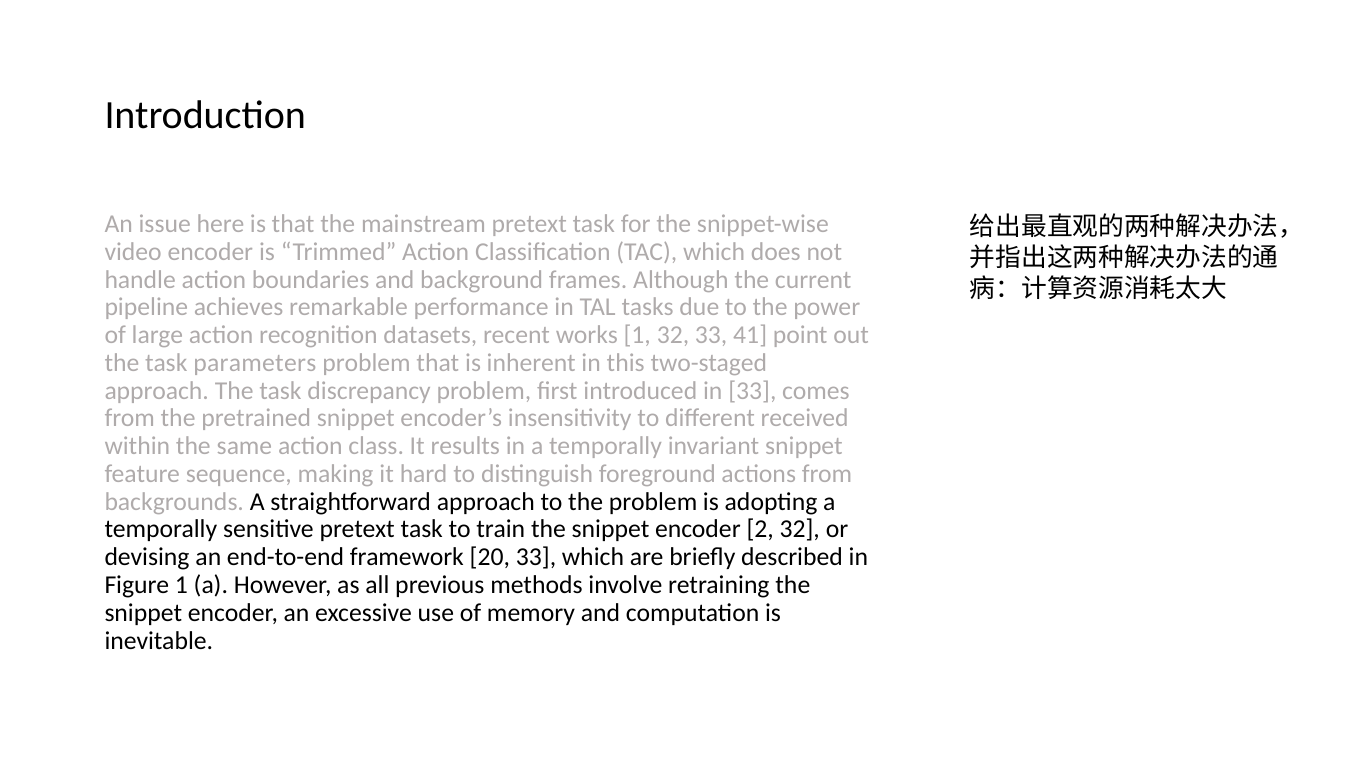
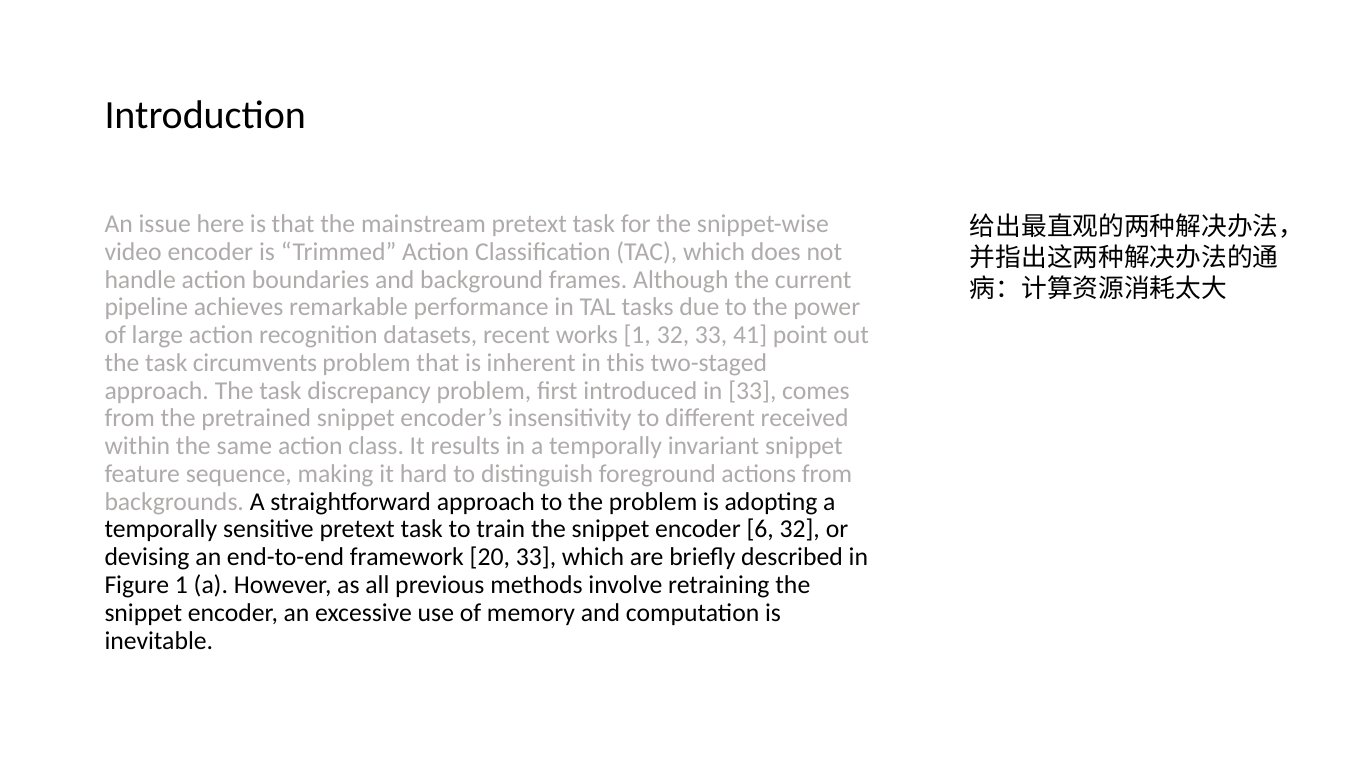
parameters: parameters -> circumvents
2: 2 -> 6
